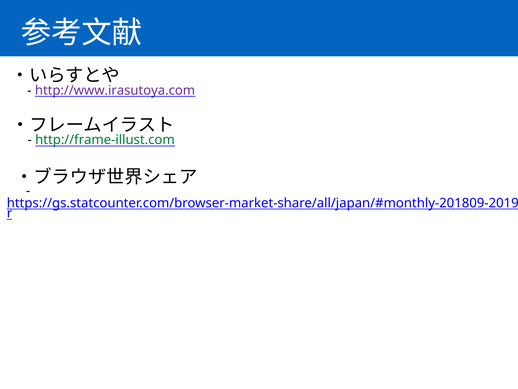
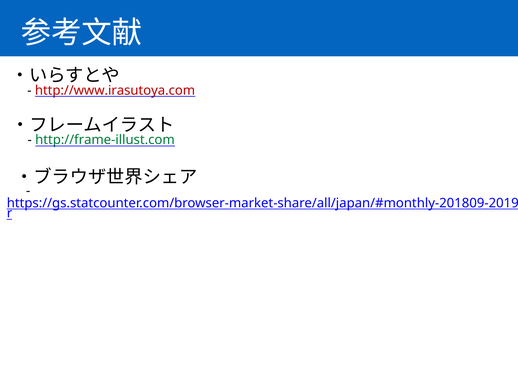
http://www.irasutoya.com colour: purple -> red
